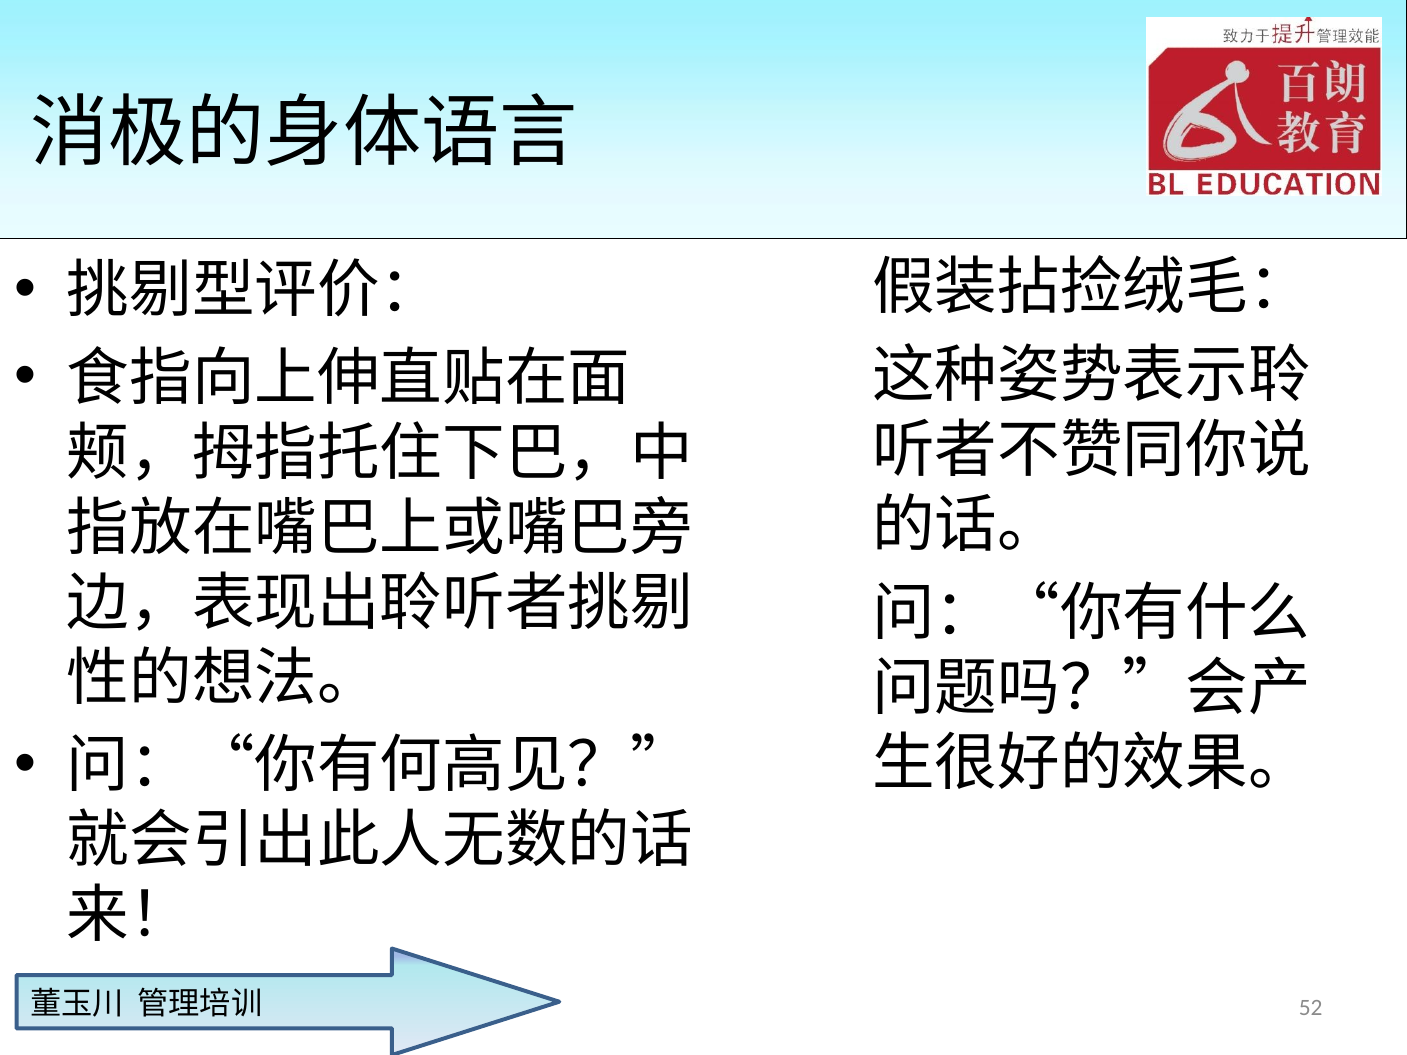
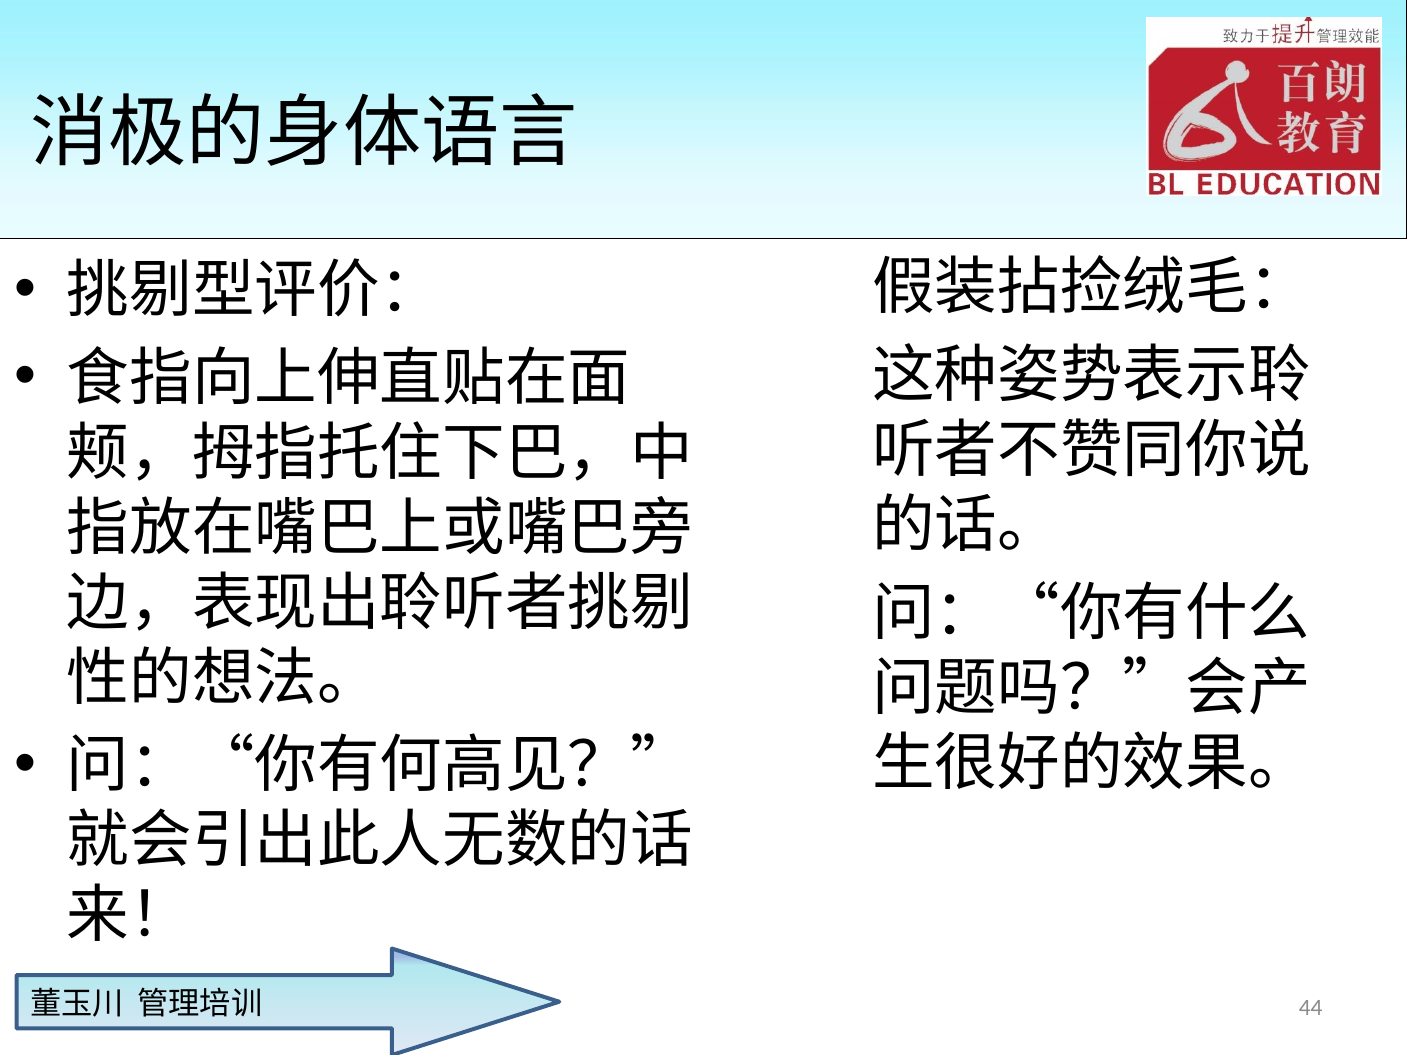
52: 52 -> 44
